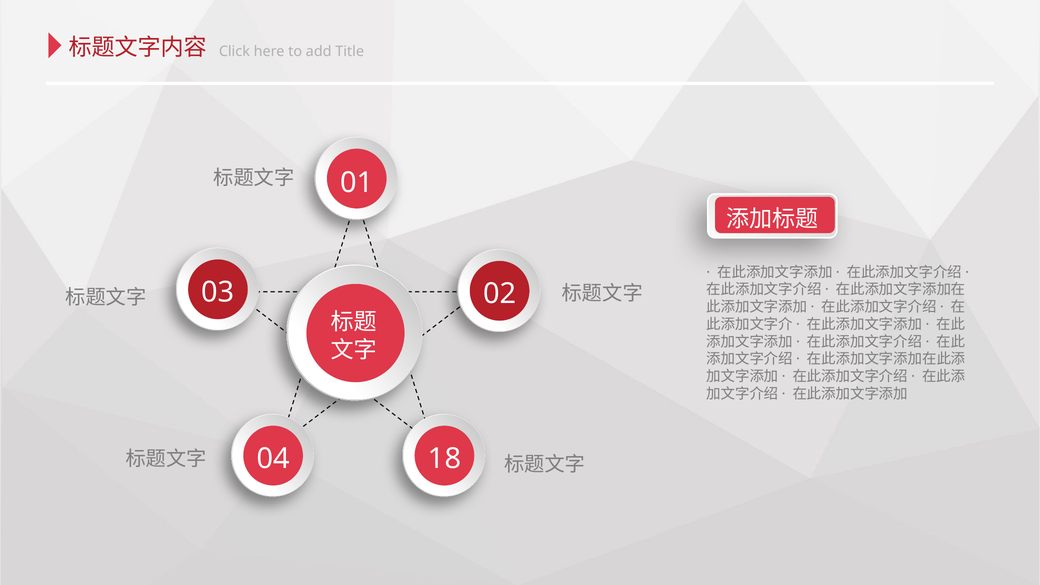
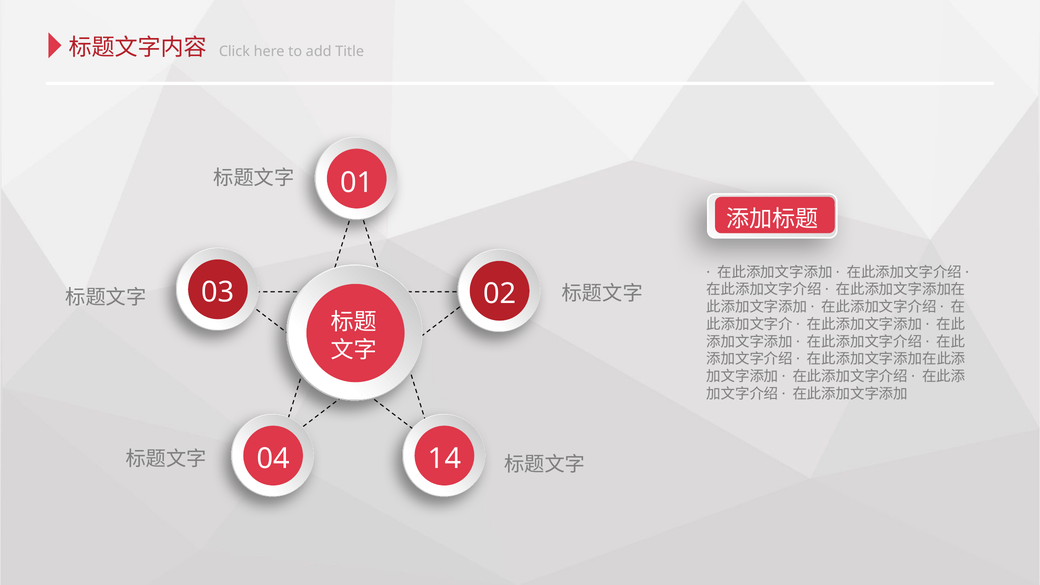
18: 18 -> 14
